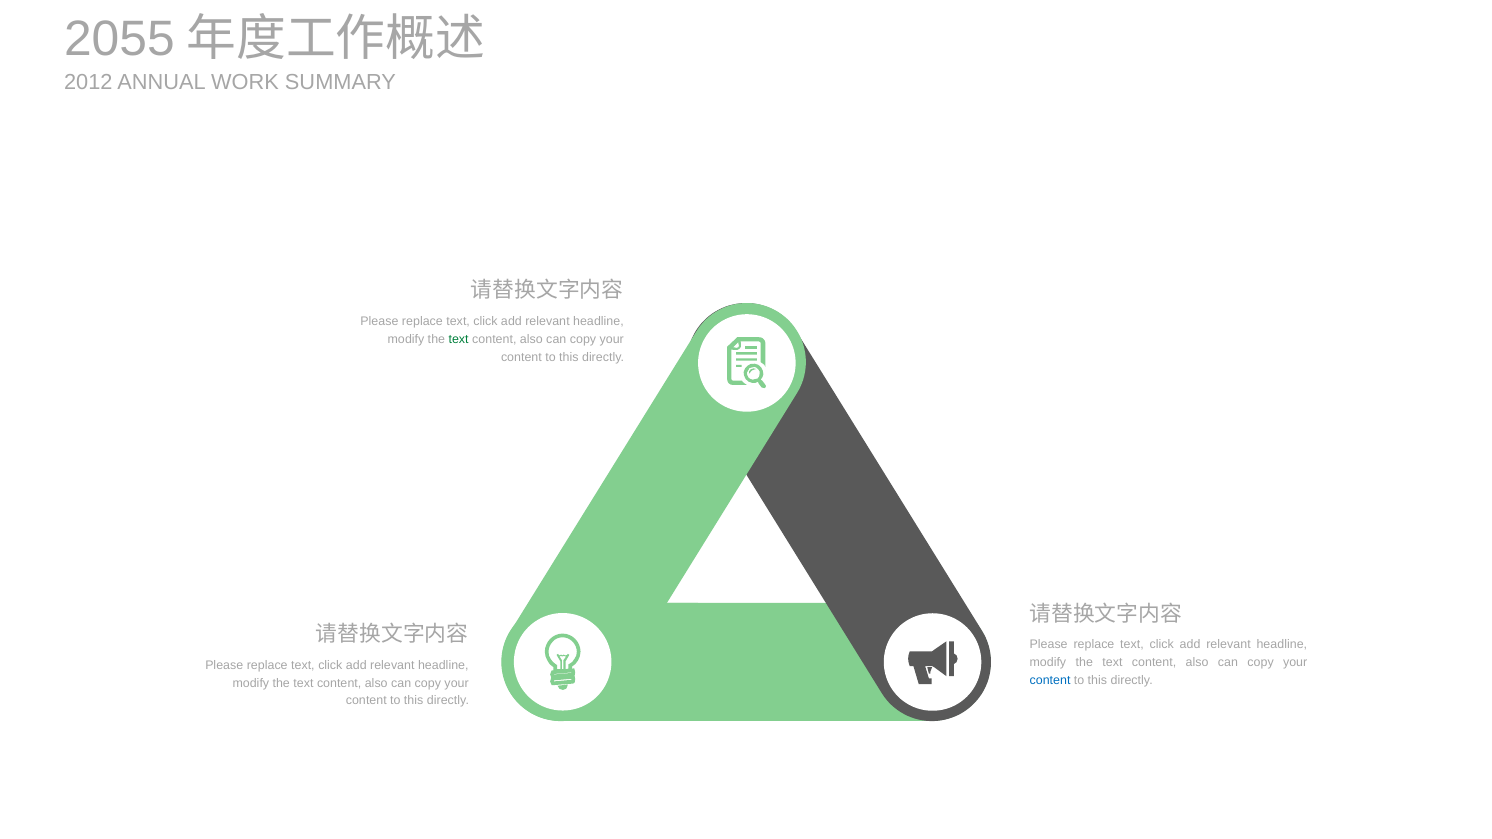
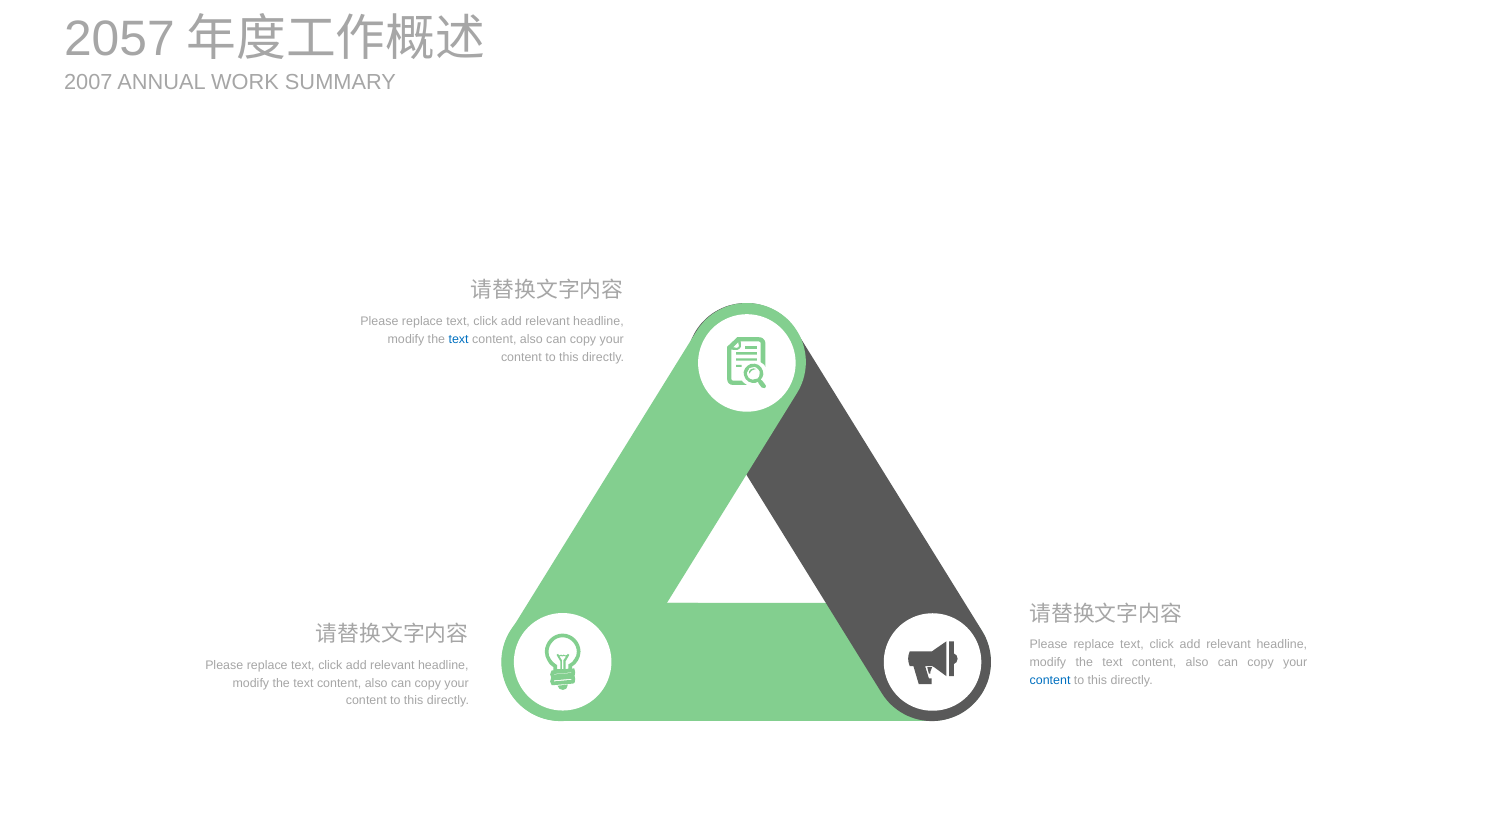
2055: 2055 -> 2057
2012: 2012 -> 2007
text at (459, 339) colour: green -> blue
